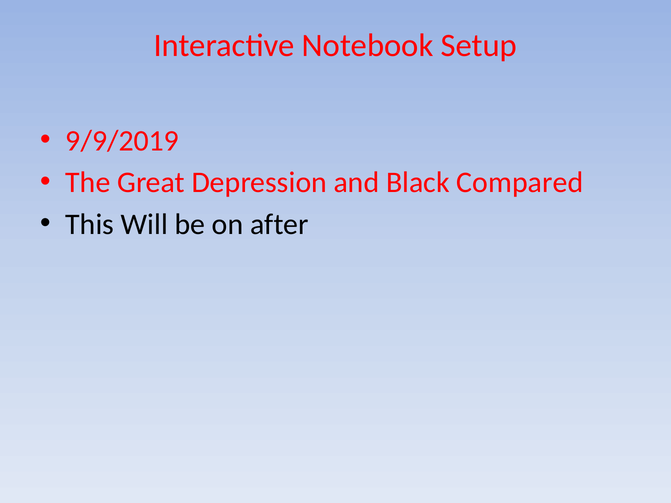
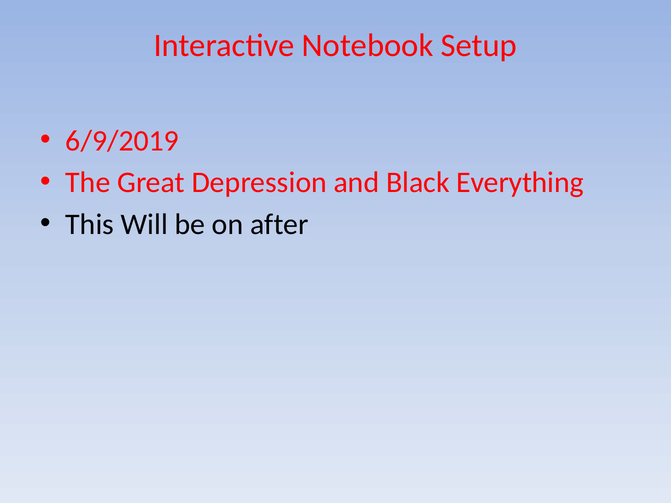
9/9/2019: 9/9/2019 -> 6/9/2019
Compared: Compared -> Everything
